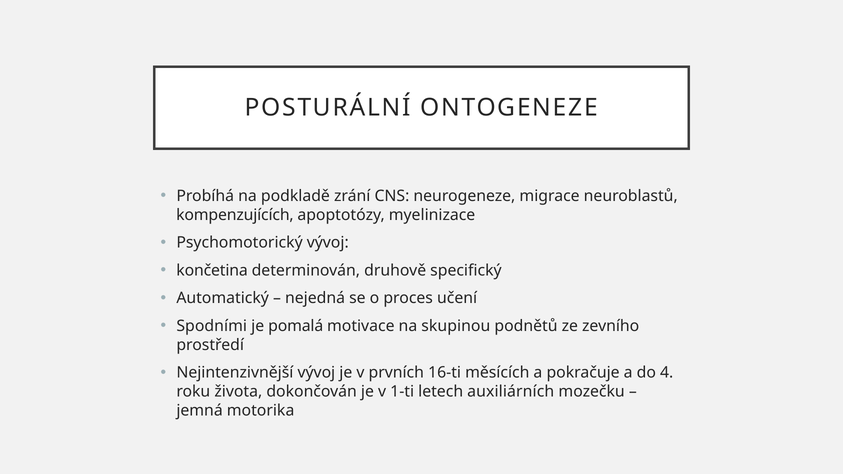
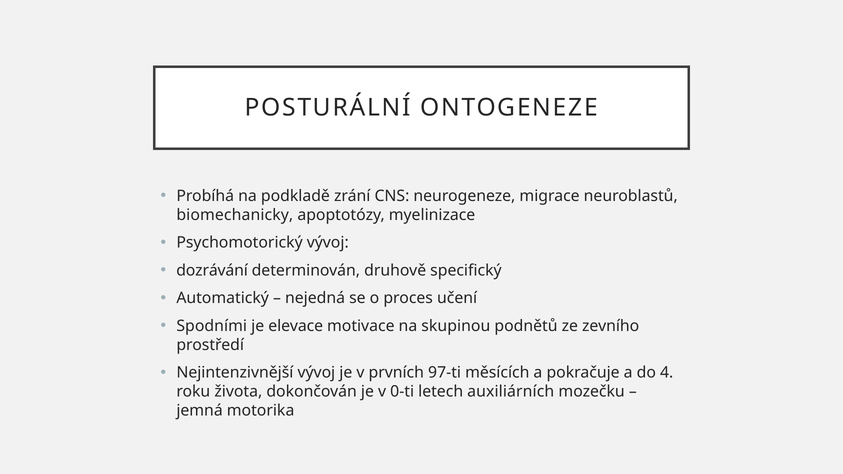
kompenzujících: kompenzujících -> biomechanicky
končetina: končetina -> dozrávání
pomalá: pomalá -> elevace
16-ti: 16-ti -> 97-ti
1-ti: 1-ti -> 0-ti
